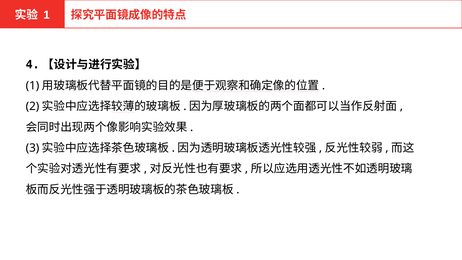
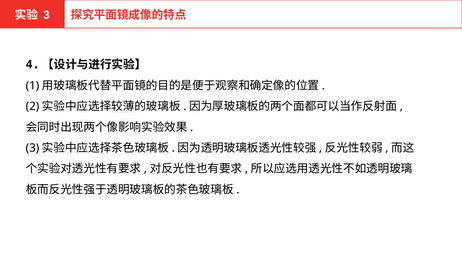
1 at (47, 15): 1 -> 3
